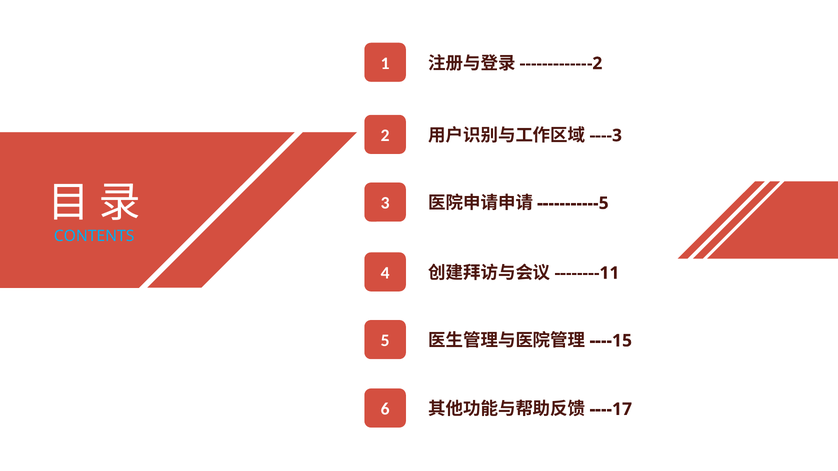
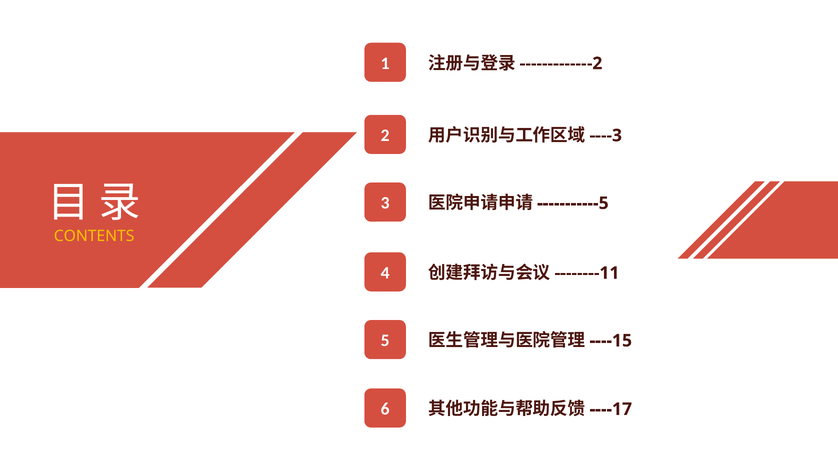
CONTENTS colour: light blue -> yellow
